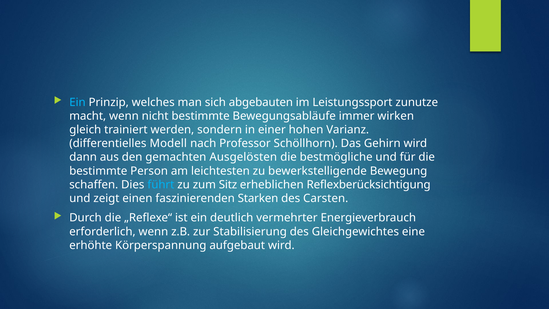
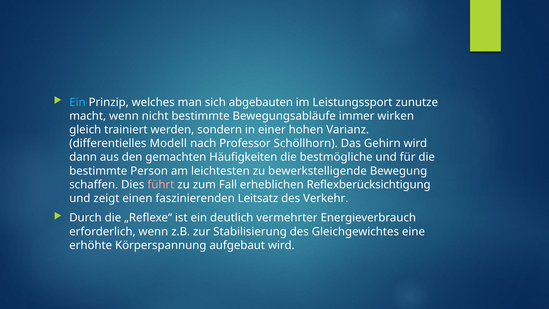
Ausgelösten: Ausgelösten -> Häufigkeiten
führt colour: light blue -> pink
Sitz: Sitz -> Fall
Starken: Starken -> Leitsatz
Carsten: Carsten -> Verkehr
